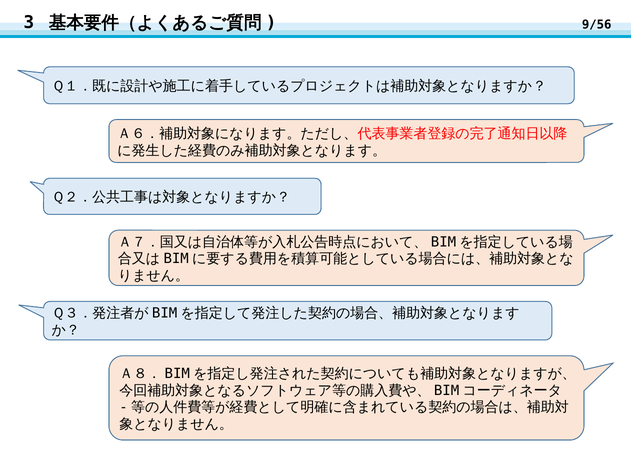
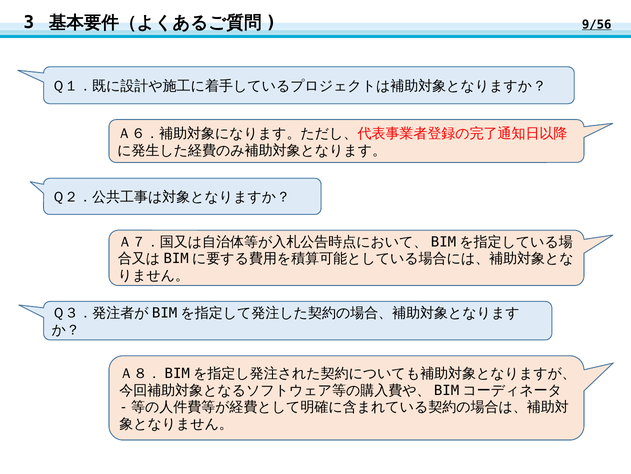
9/56 underline: none -> present
